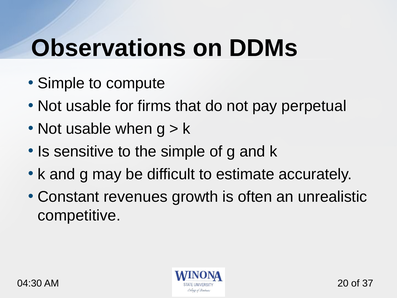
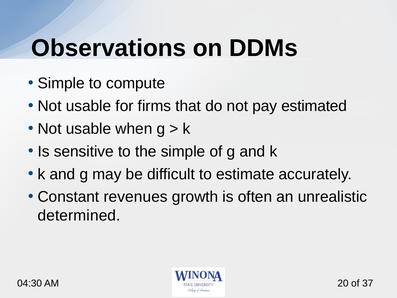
perpetual: perpetual -> estimated
competitive: competitive -> determined
